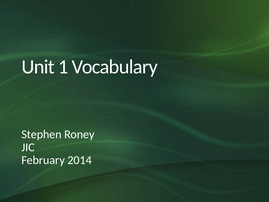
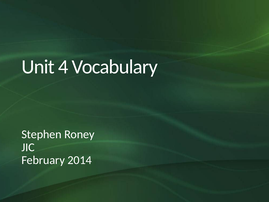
1: 1 -> 4
